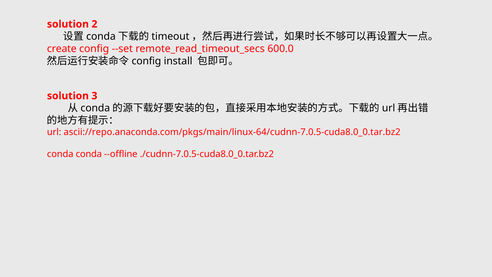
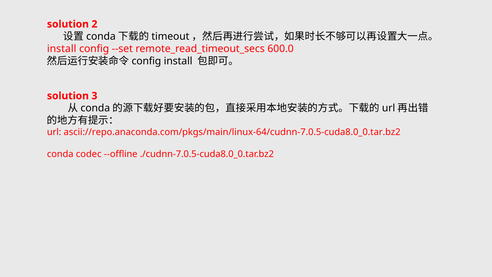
create at (62, 49): create -> install
conda conda: conda -> codec
